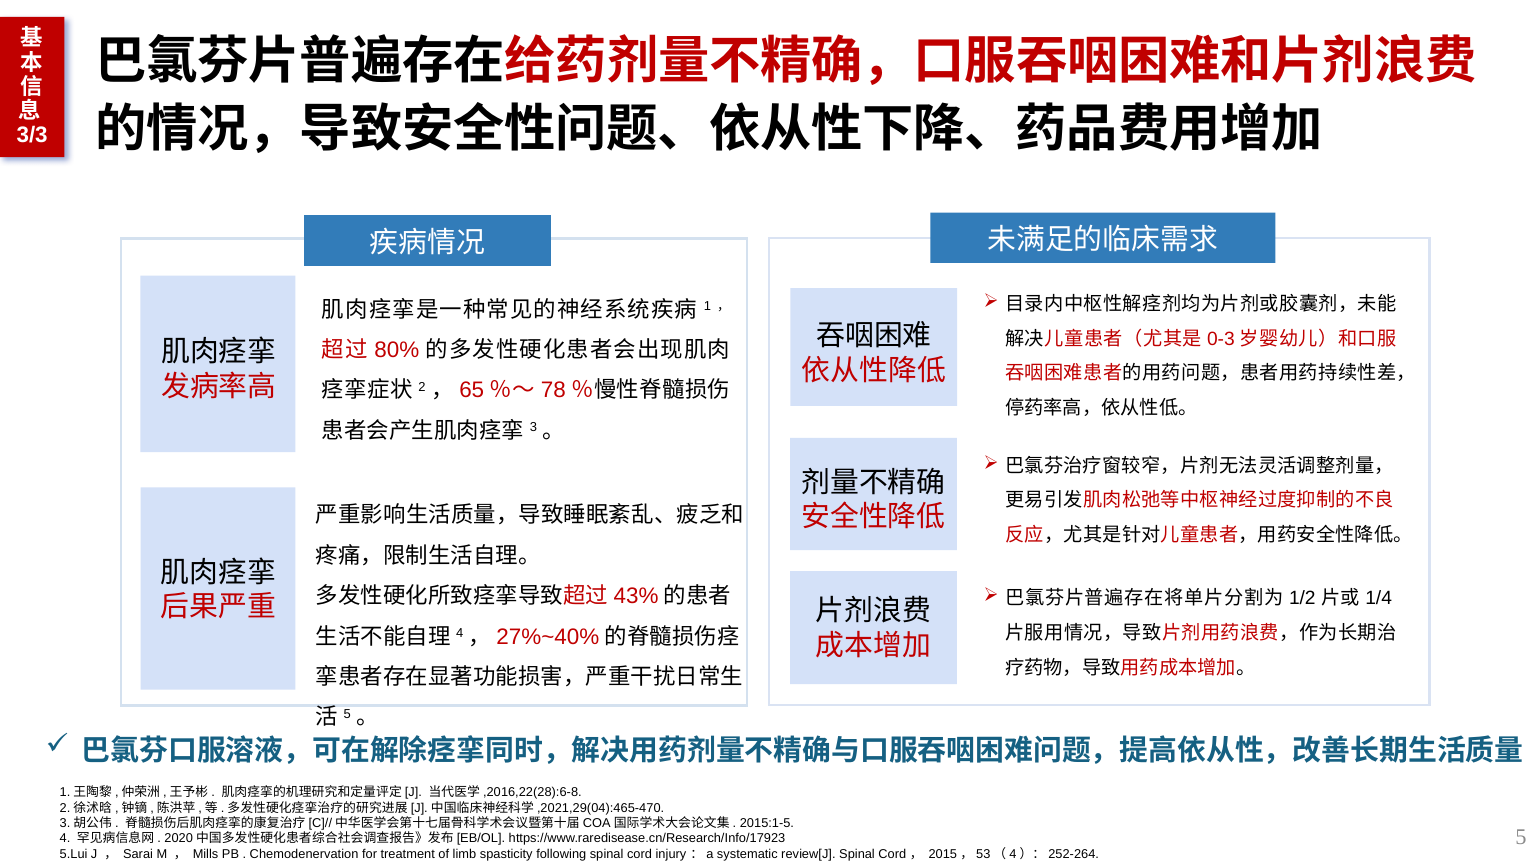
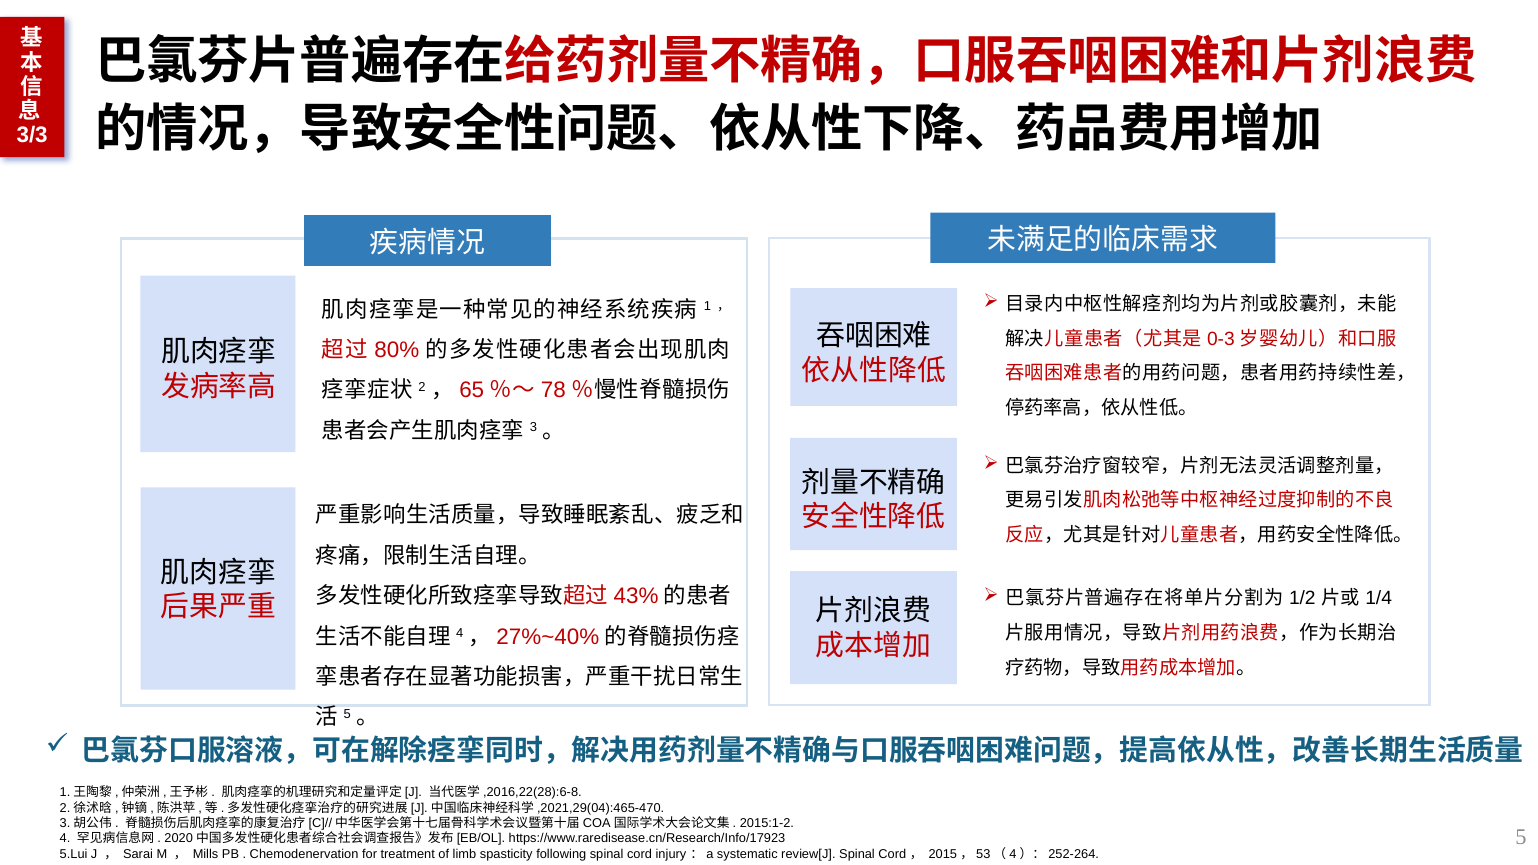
2015:1-5: 2015:1-5 -> 2015:1-2
